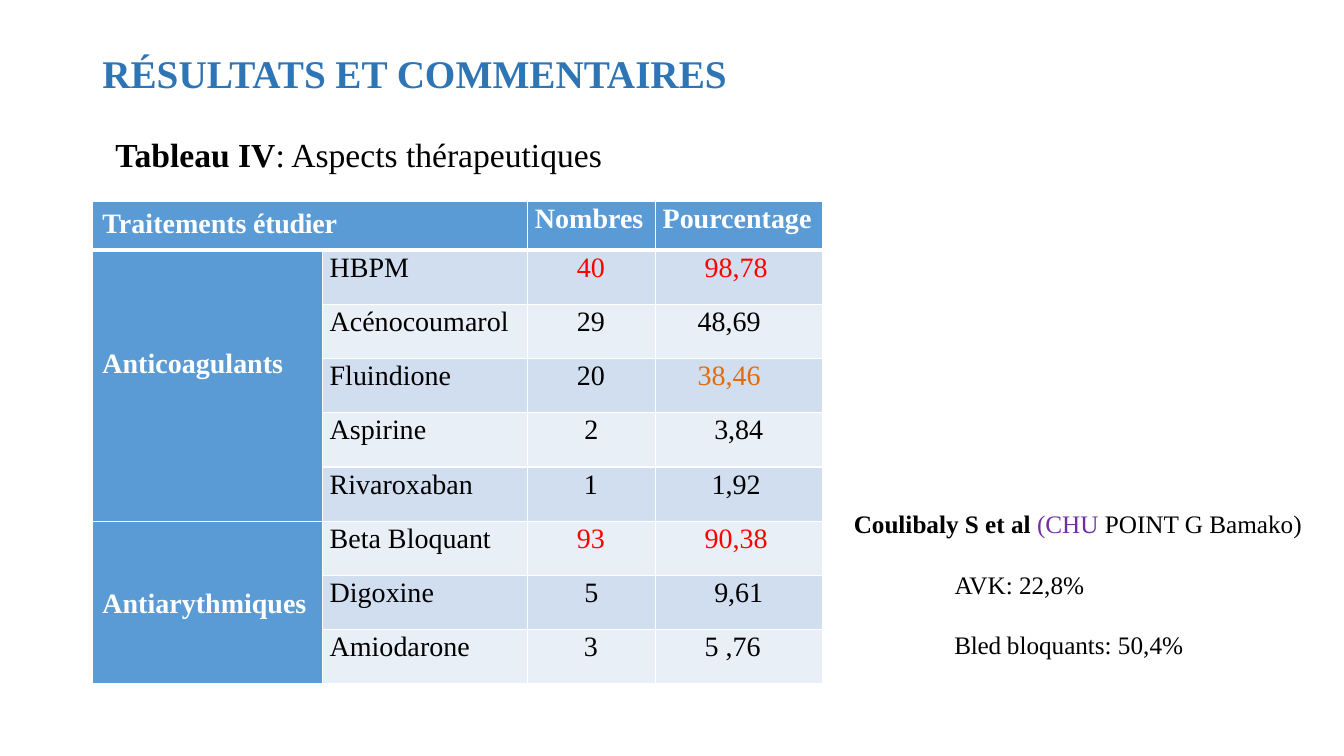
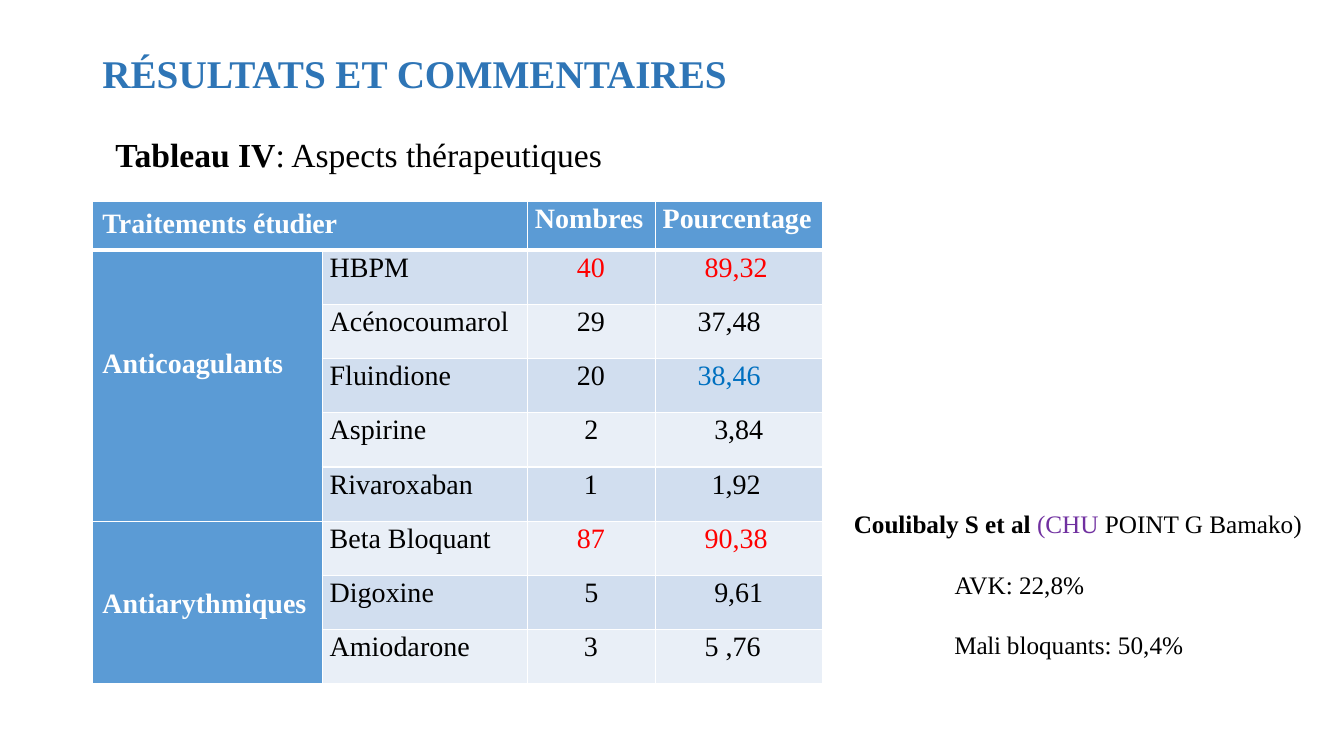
98,78: 98,78 -> 89,32
48,69: 48,69 -> 37,48
38,46 colour: orange -> blue
93: 93 -> 87
Bled: Bled -> Mali
